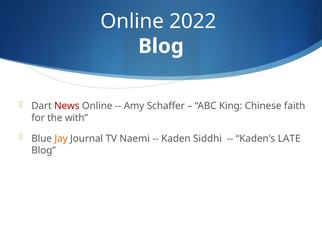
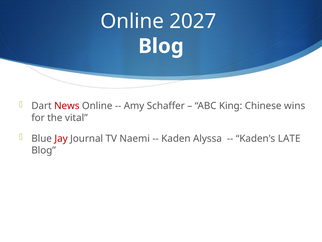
2022: 2022 -> 2027
faith: faith -> wins
with: with -> vital
Jay colour: orange -> red
Siddhi: Siddhi -> Alyssa
